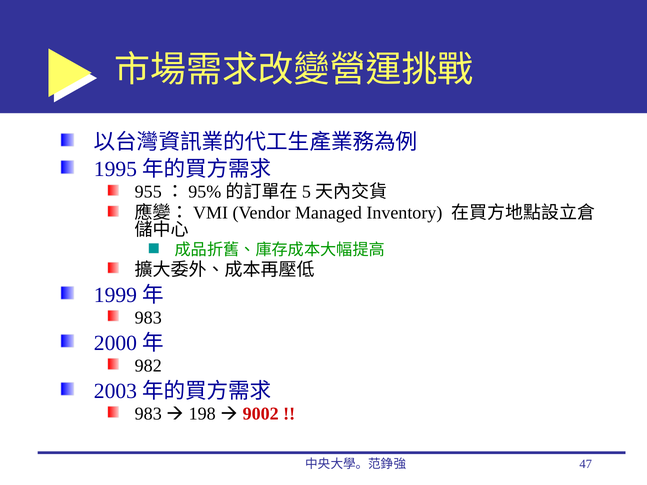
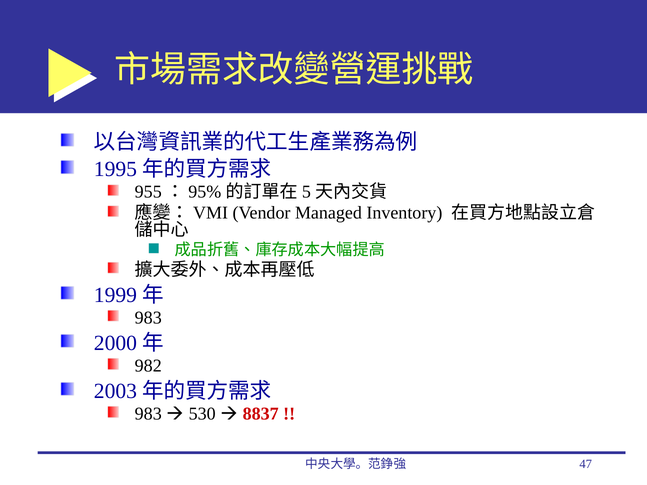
198: 198 -> 530
9002: 9002 -> 8837
